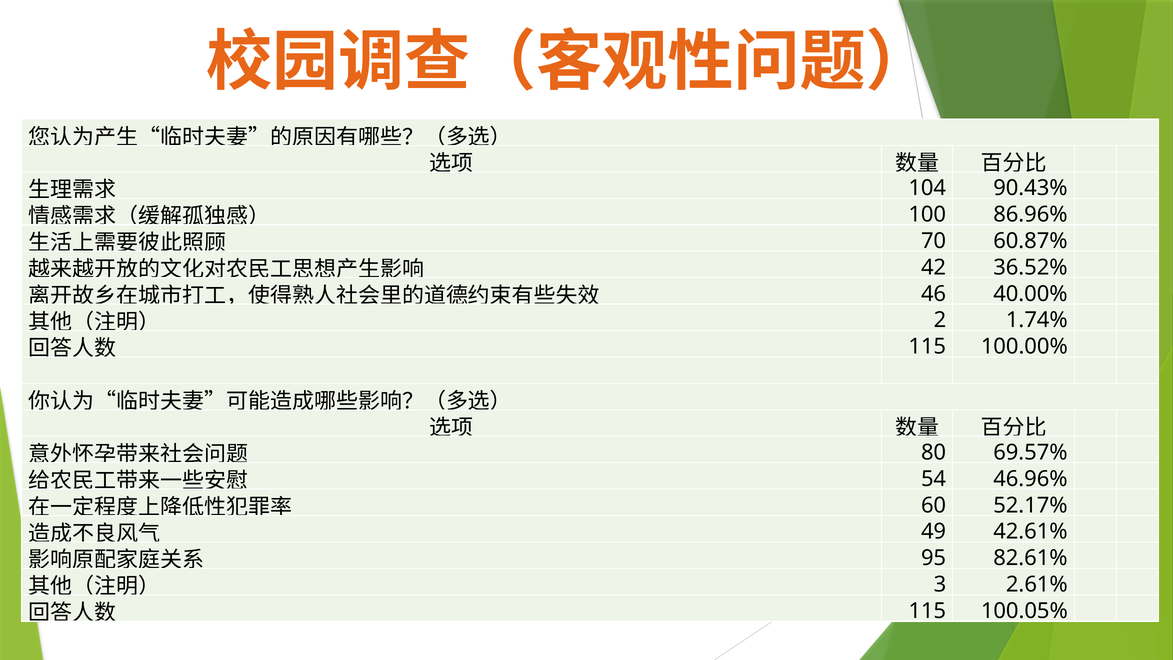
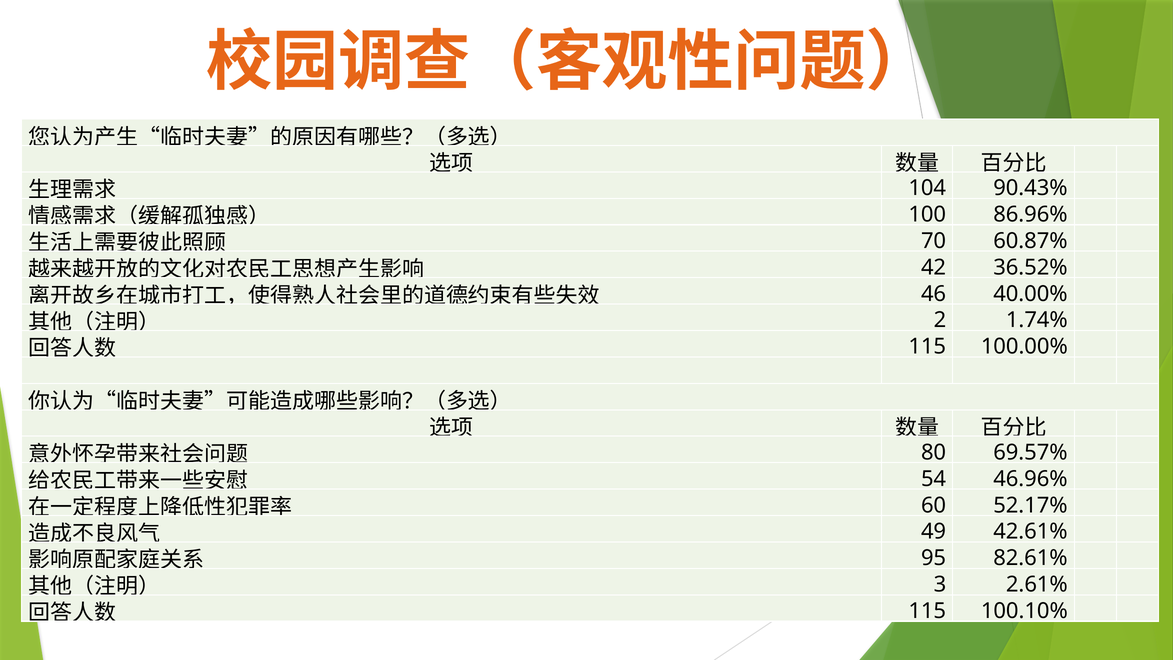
100.05%: 100.05% -> 100.10%
